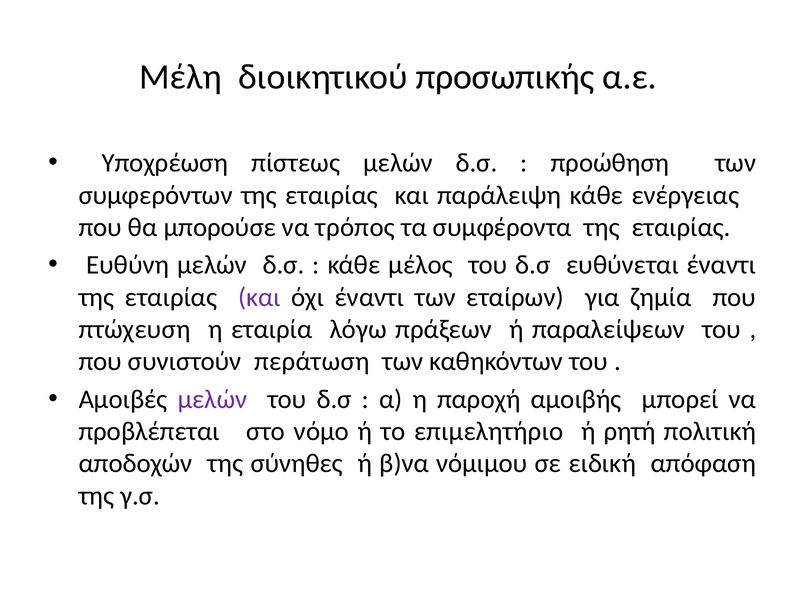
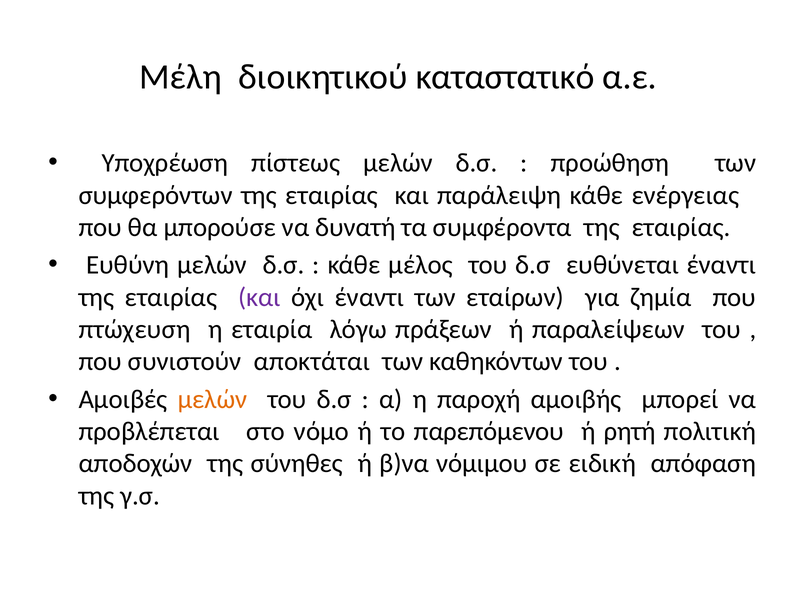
προσωπικής: προσωπικής -> καταστατικό
τρόπος: τρόπος -> δυνατή
περάτωση: περάτωση -> αποκτάται
μελών at (213, 399) colour: purple -> orange
επιμελητήριο: επιμελητήριο -> παρεπόμενου
